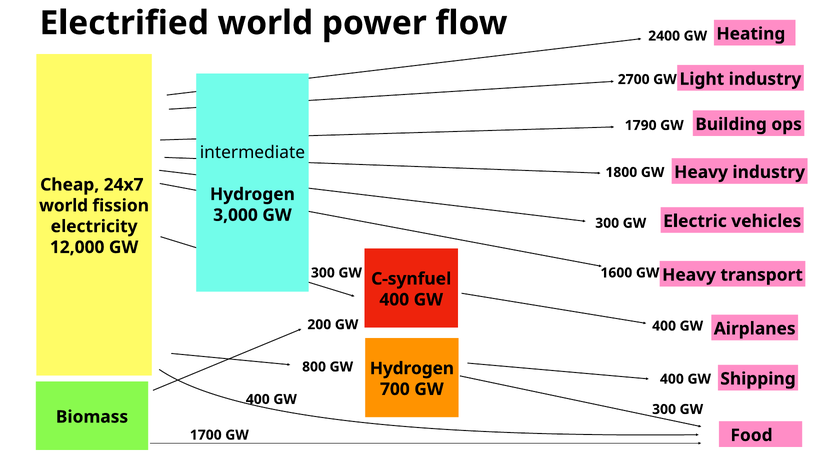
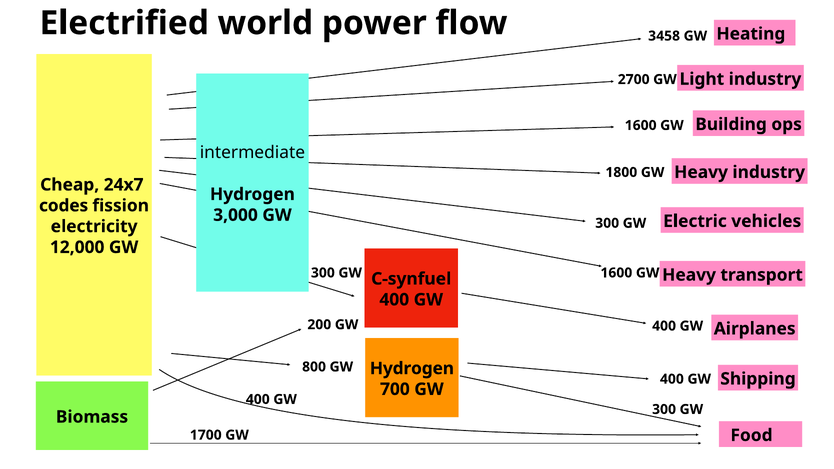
2400: 2400 -> 3458
1790 at (641, 125): 1790 -> 1600
world at (64, 206): world -> codes
